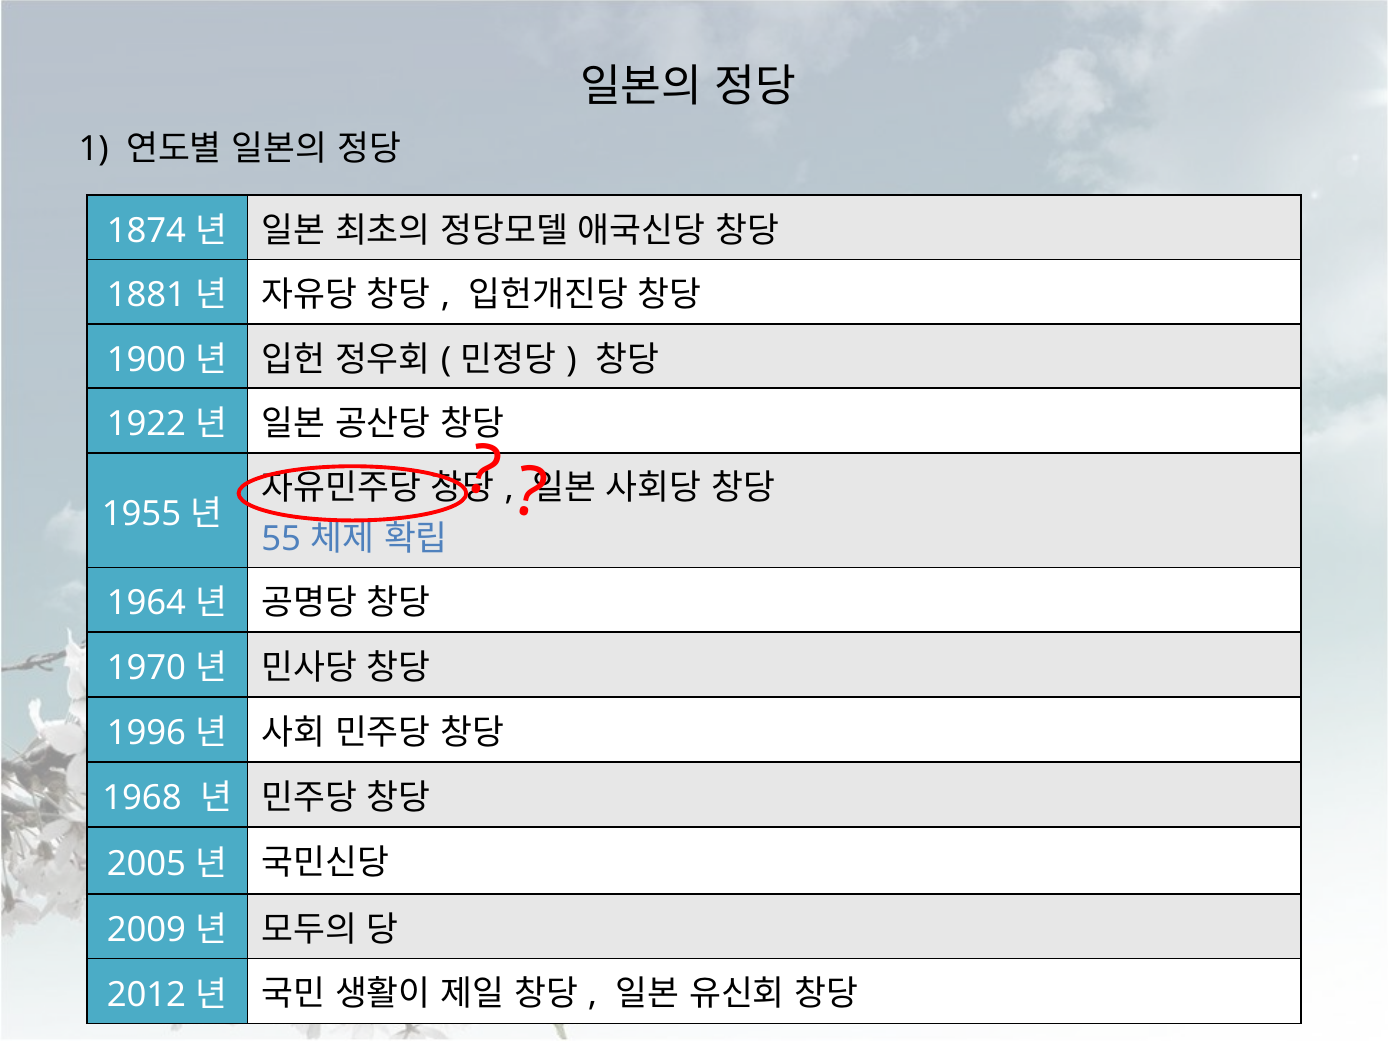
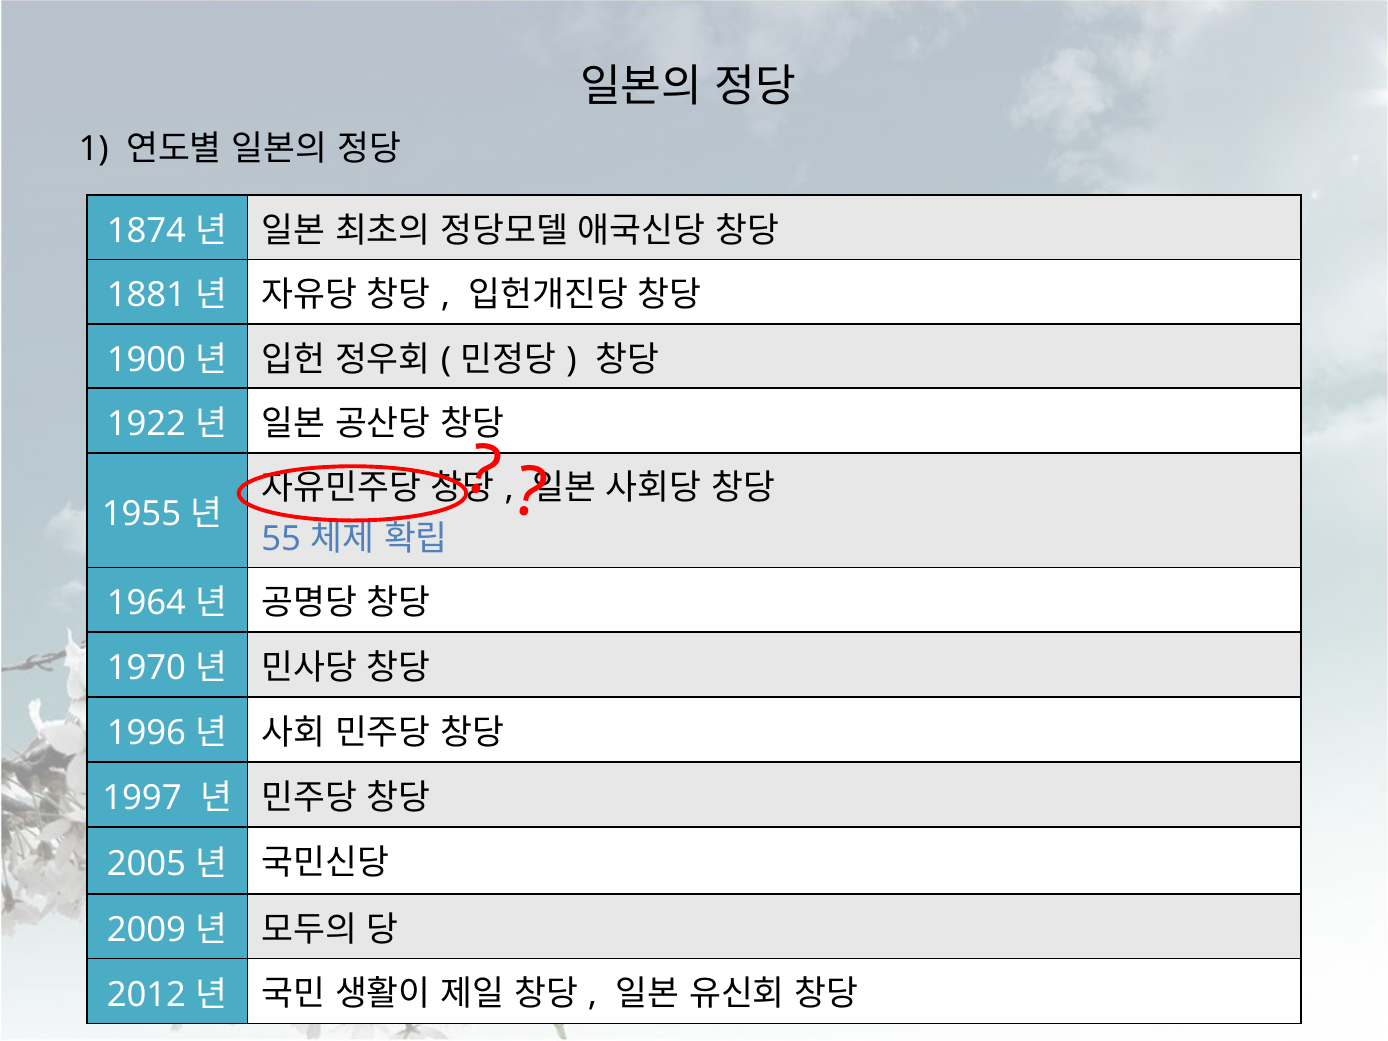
1968: 1968 -> 1997
